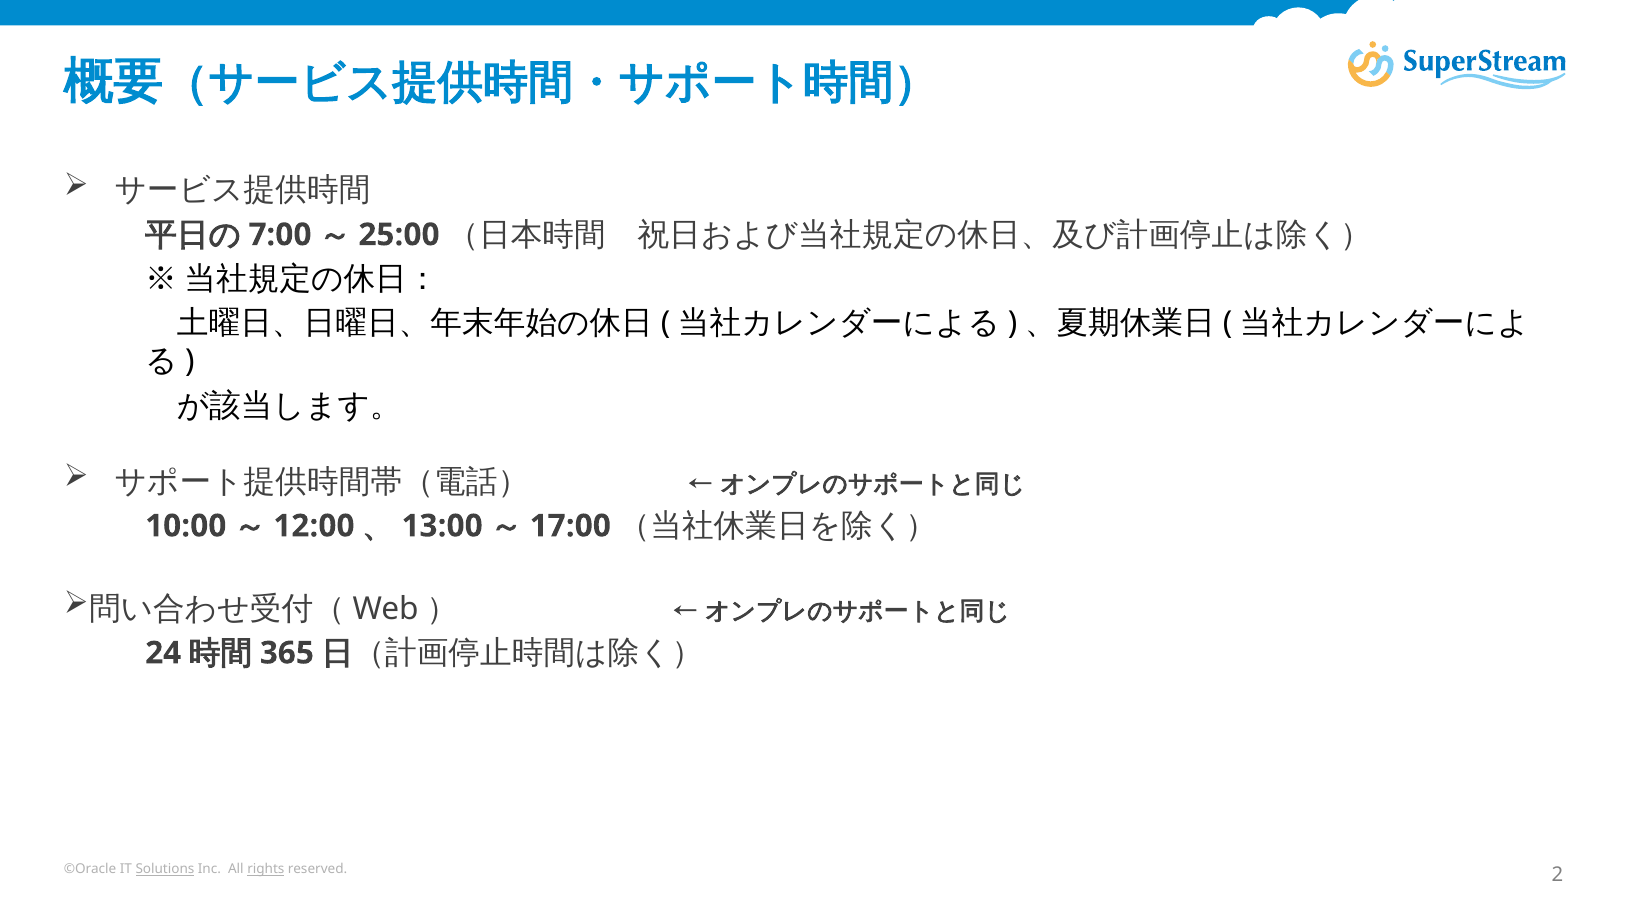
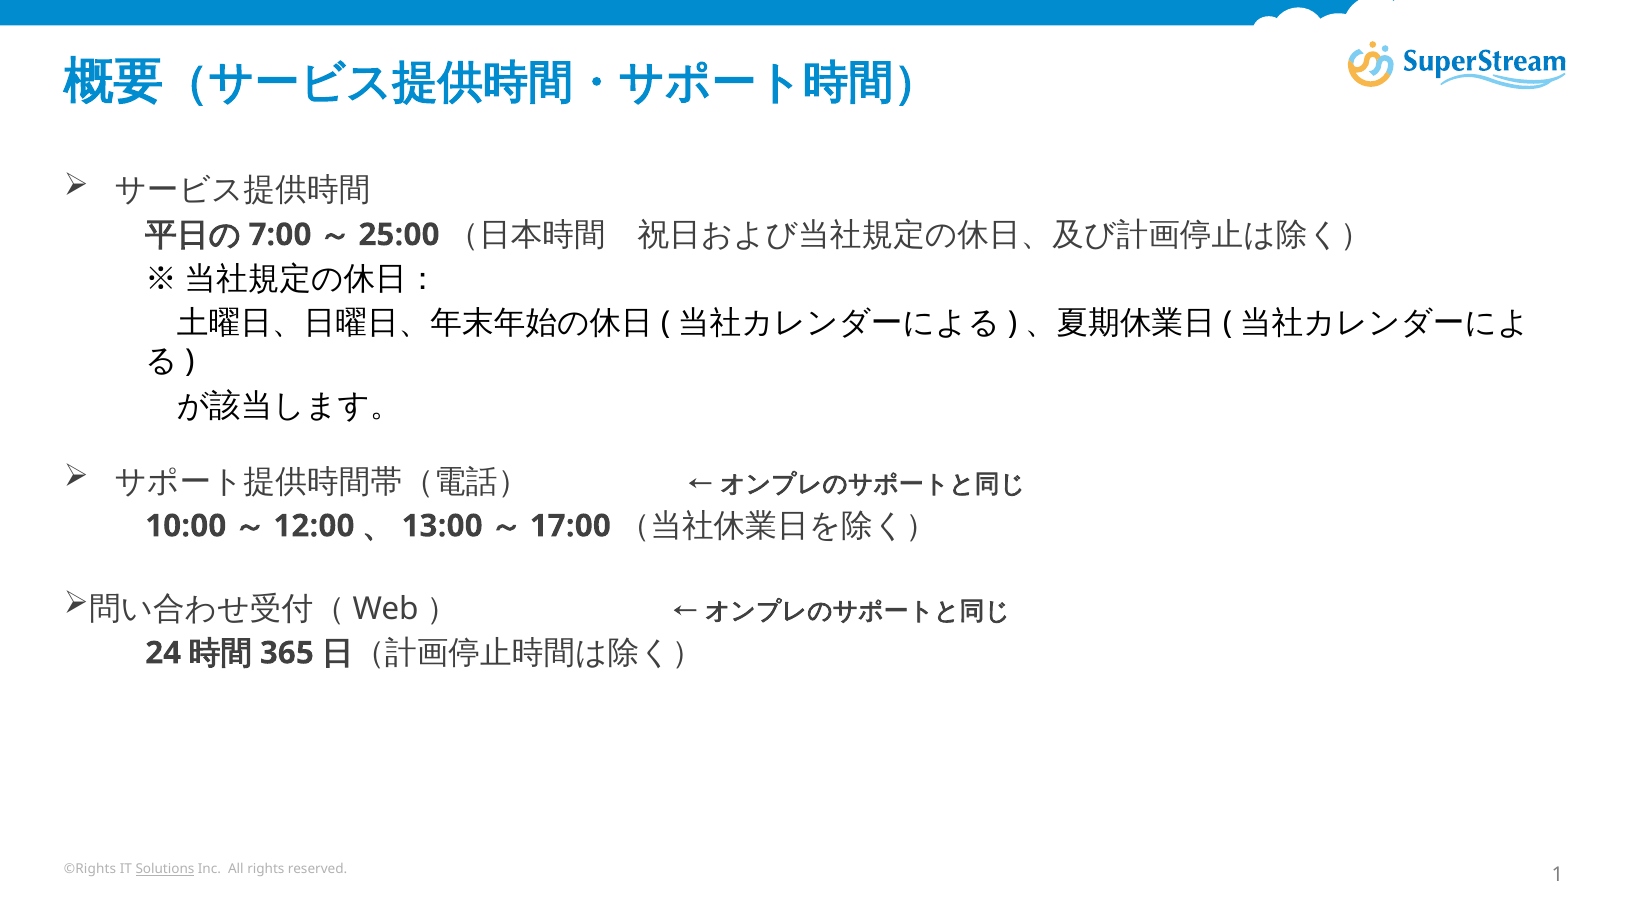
©Oracle: ©Oracle -> ©Rights
rights underline: present -> none
2: 2 -> 1
